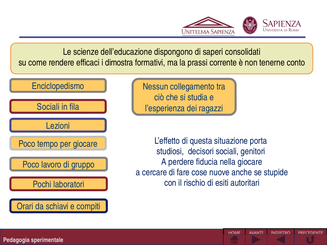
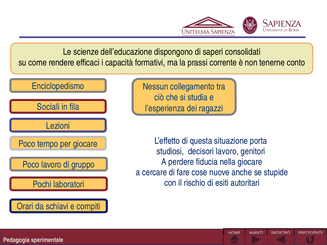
dimostra: dimostra -> capacità
decisori sociali: sociali -> lavoro
